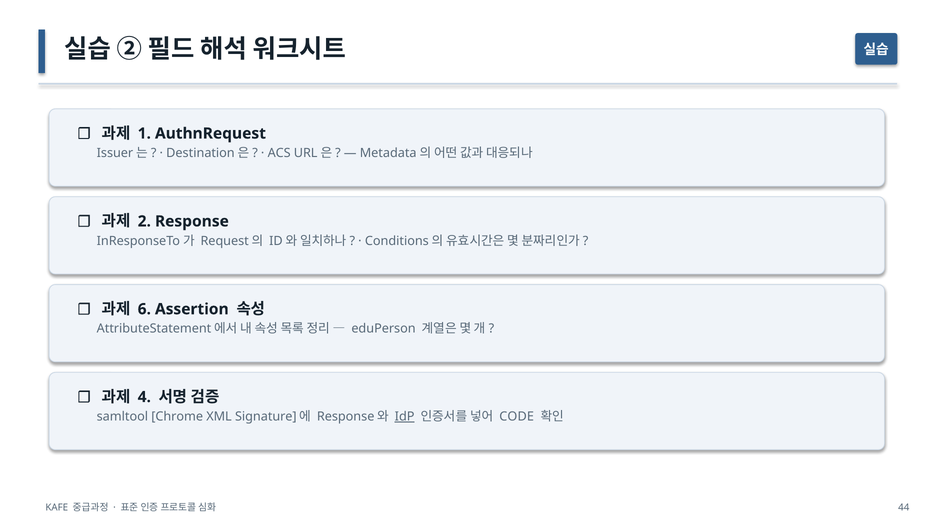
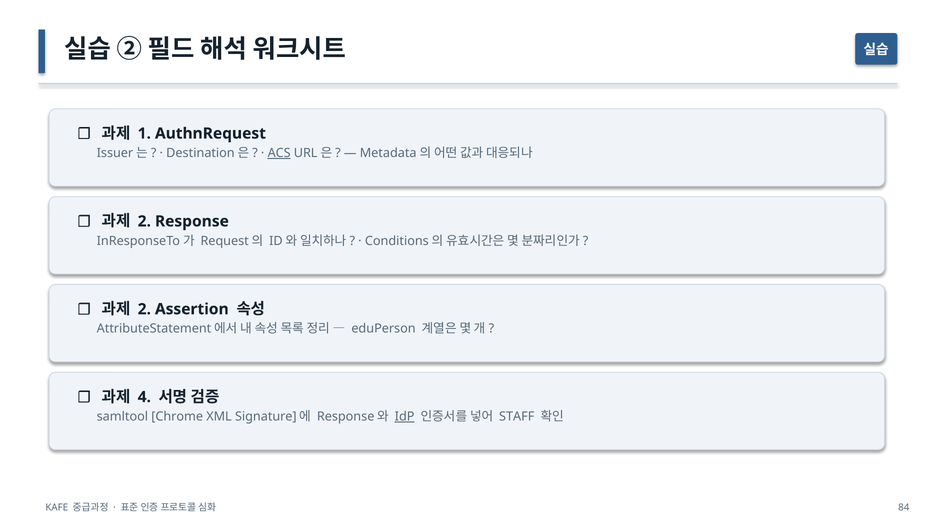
ACS underline: none -> present
6 at (144, 309): 6 -> 2
CODE: CODE -> STAFF
44: 44 -> 84
